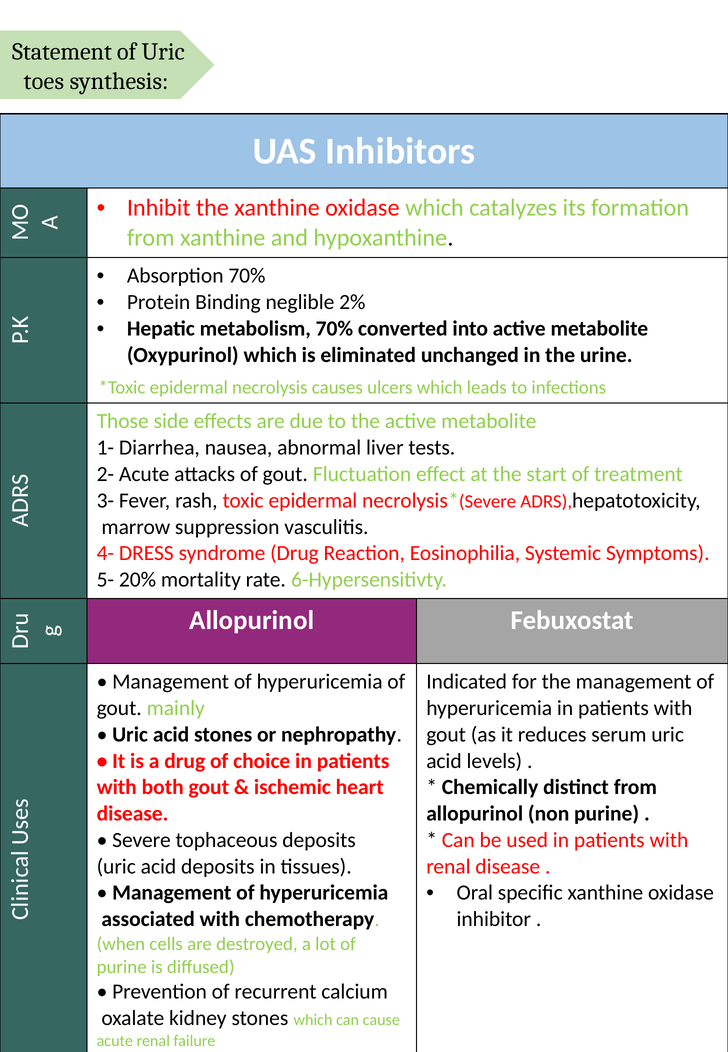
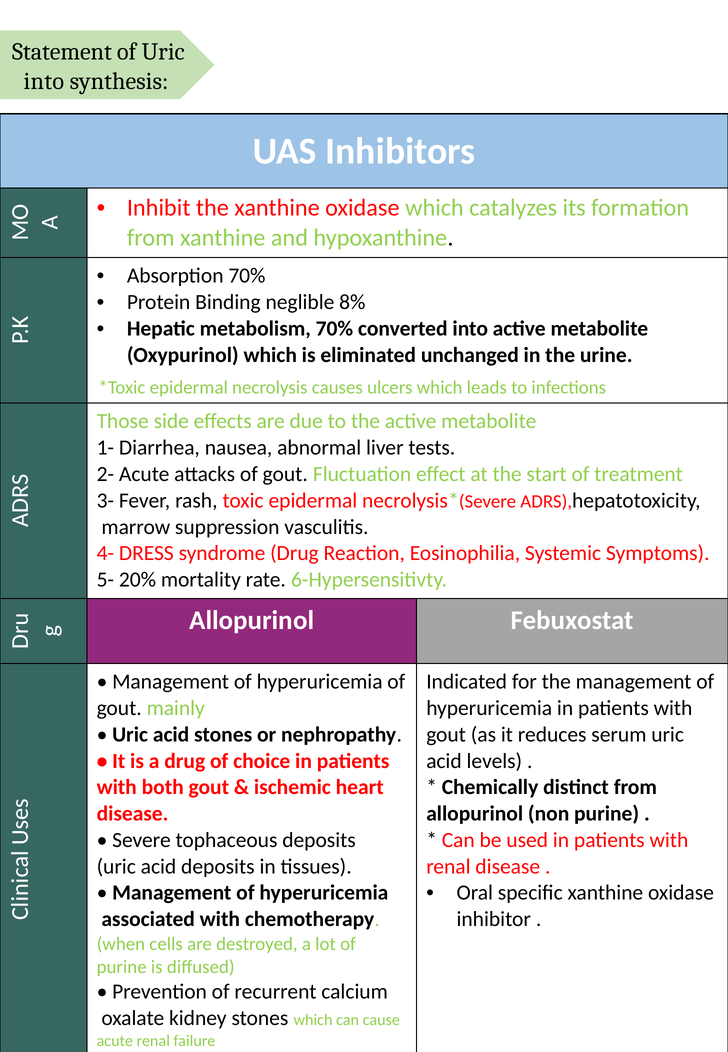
toes at (44, 81): toes -> into
2%: 2% -> 8%
